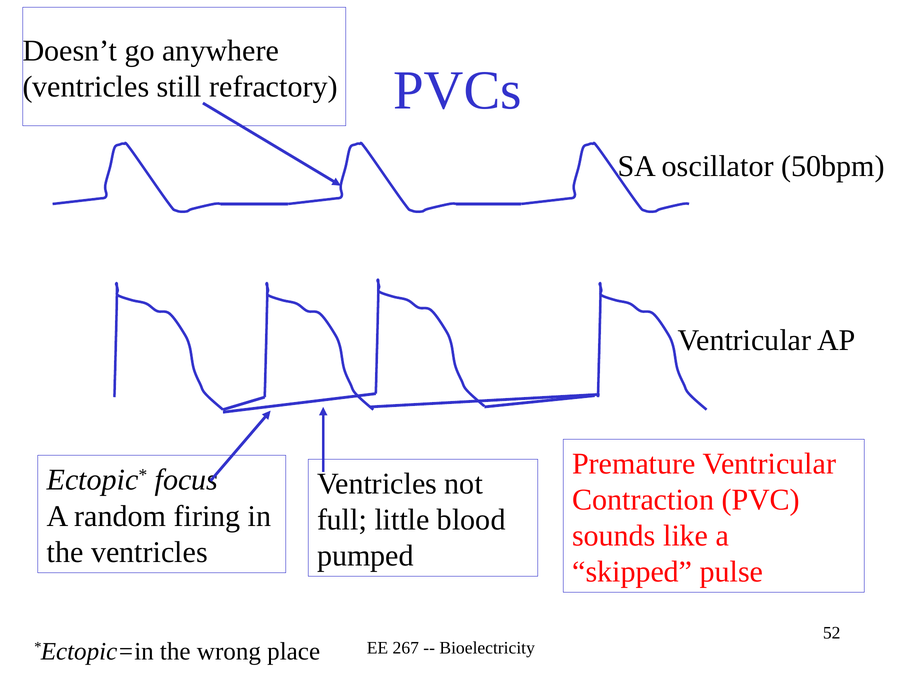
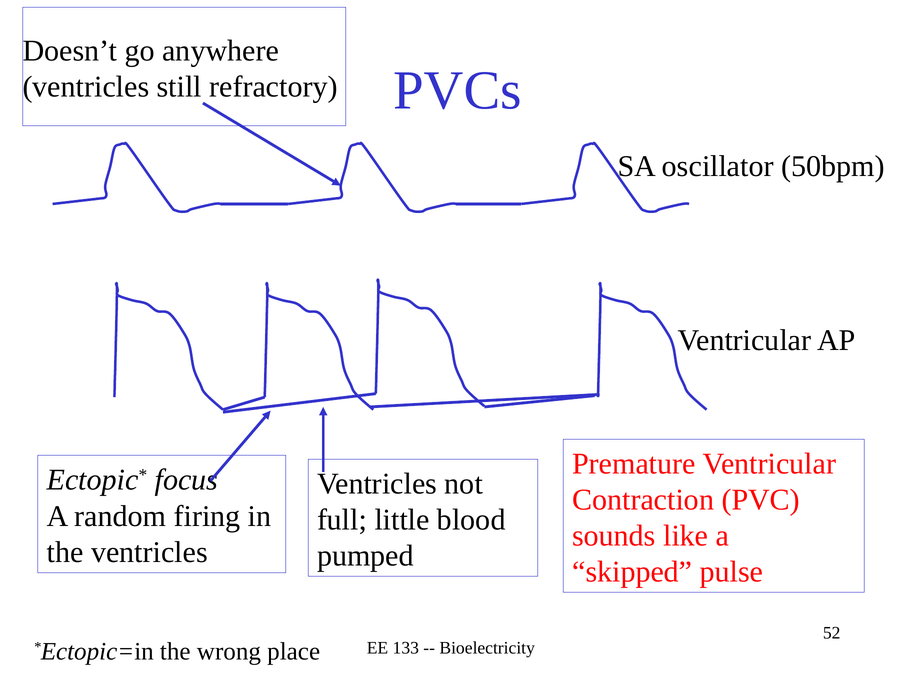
267: 267 -> 133
